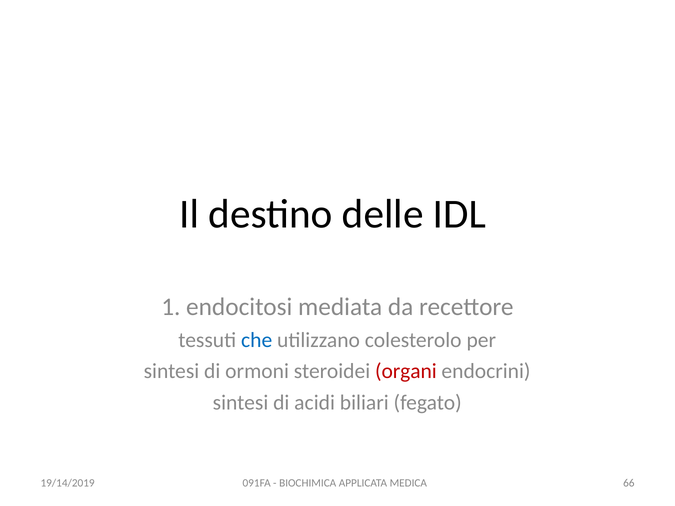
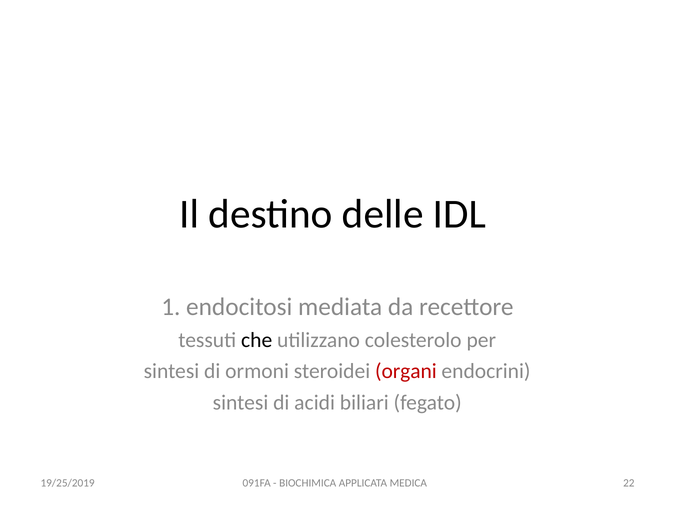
che colour: blue -> black
66: 66 -> 22
19/14/2019: 19/14/2019 -> 19/25/2019
